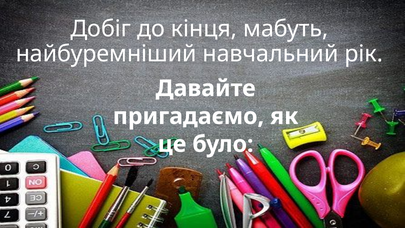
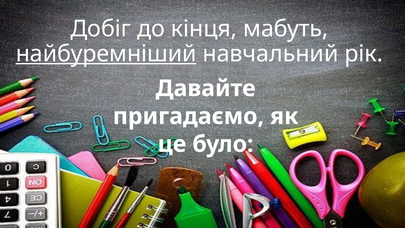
найбуремніший underline: none -> present
